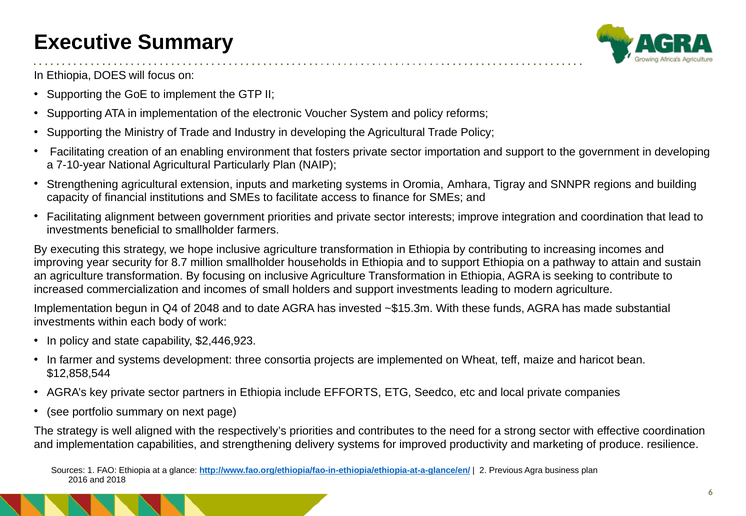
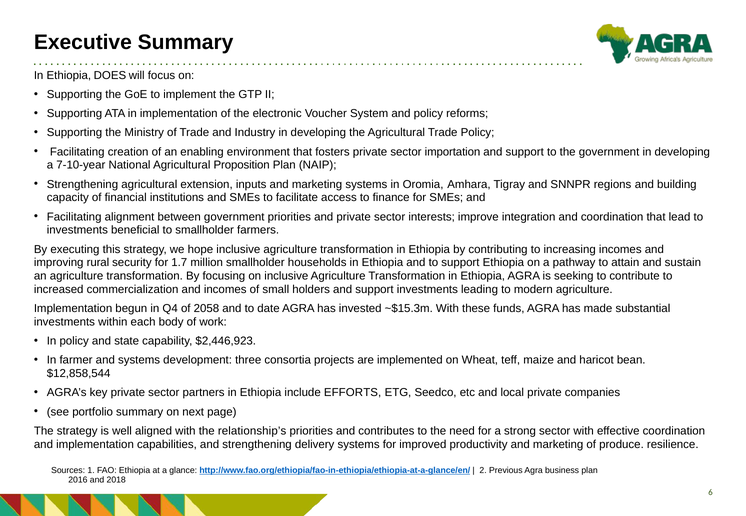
Particularly: Particularly -> Proposition
year: year -> rural
8.7: 8.7 -> 1.7
2048: 2048 -> 2058
respectively’s: respectively’s -> relationship’s
